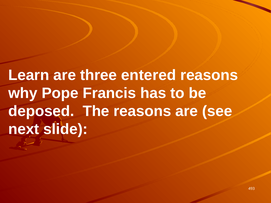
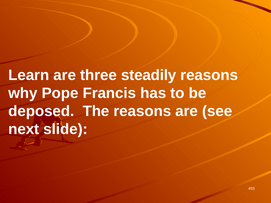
entered: entered -> steadily
